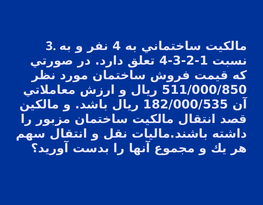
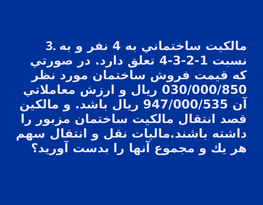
511/000/850: 511/000/850 -> 030/000/850
182/000/535: 182/000/535 -> 947/000/535
